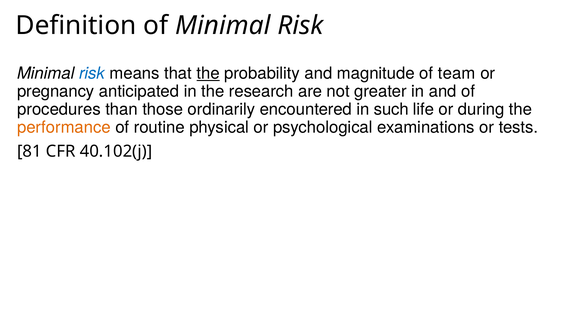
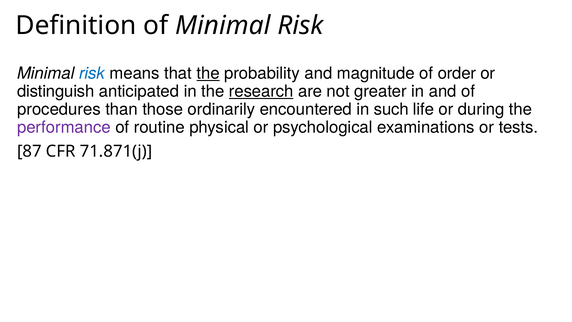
team: team -> order
pregnancy: pregnancy -> distinguish
research underline: none -> present
performance colour: orange -> purple
81: 81 -> 87
40.102(j: 40.102(j -> 71.871(j
